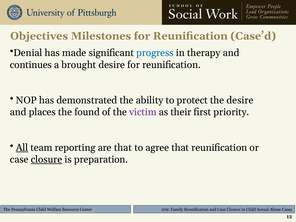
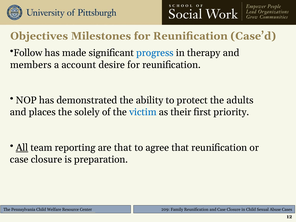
Denial: Denial -> Follow
continues: continues -> members
brought: brought -> account
the desire: desire -> adults
found: found -> solely
victim colour: purple -> blue
closure at (47, 159) underline: present -> none
